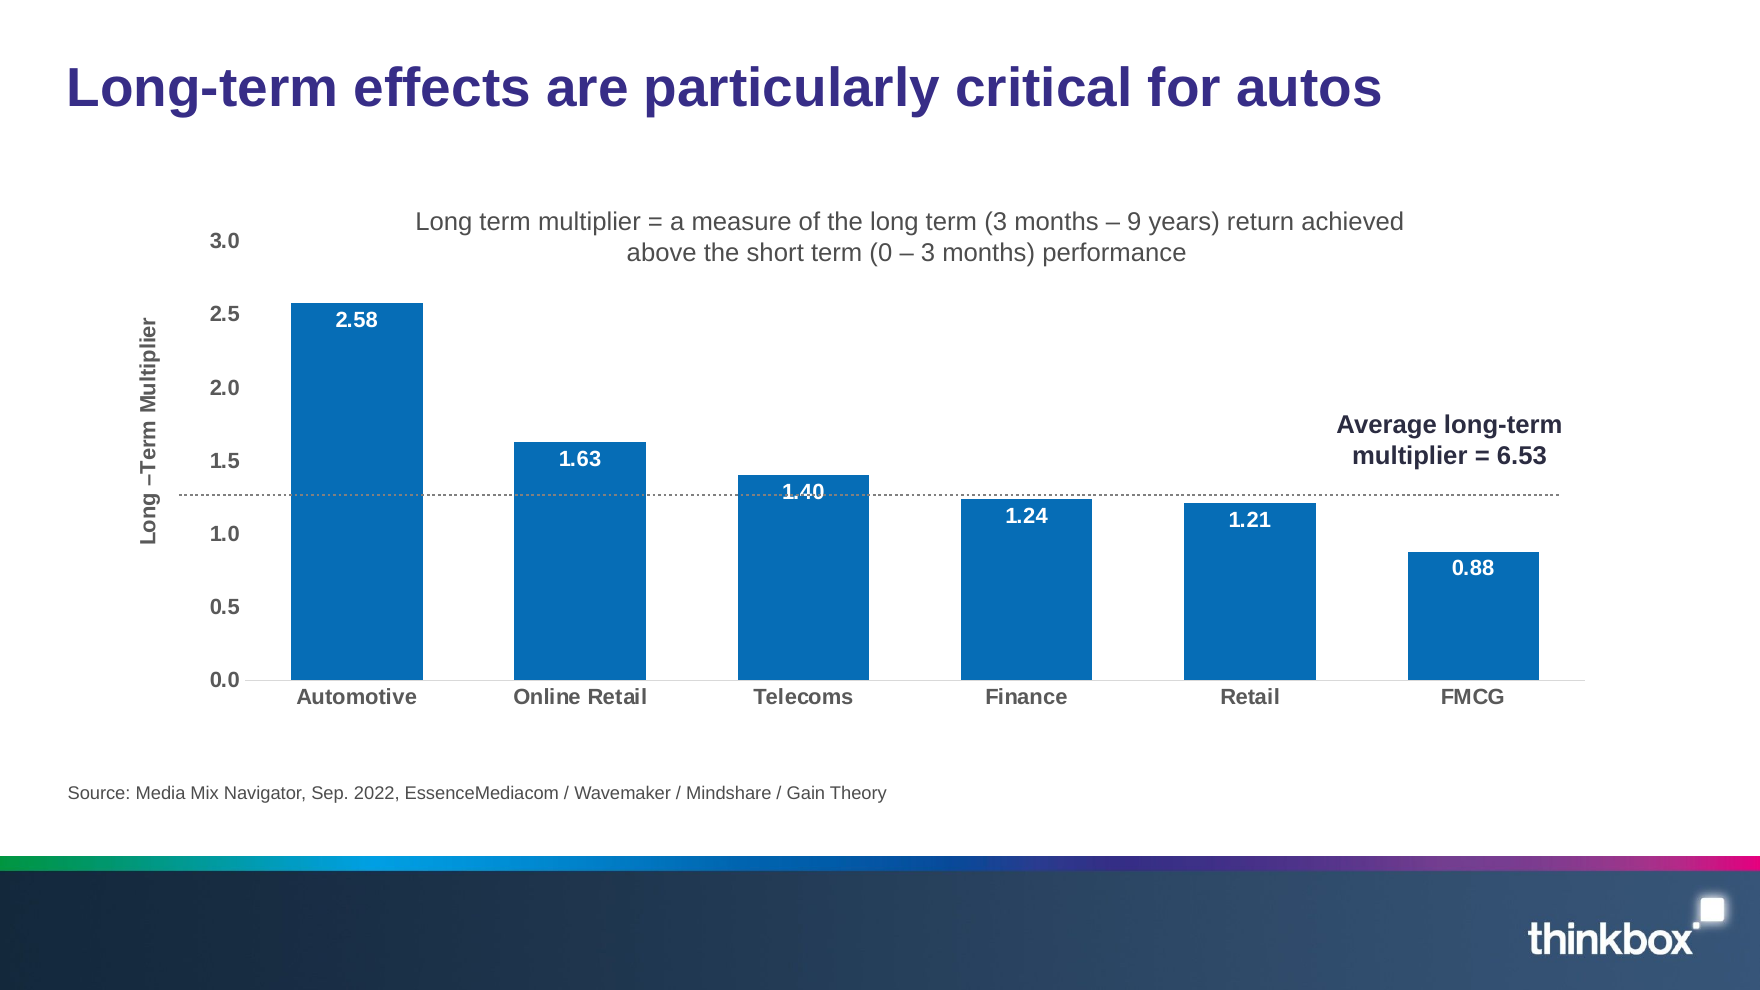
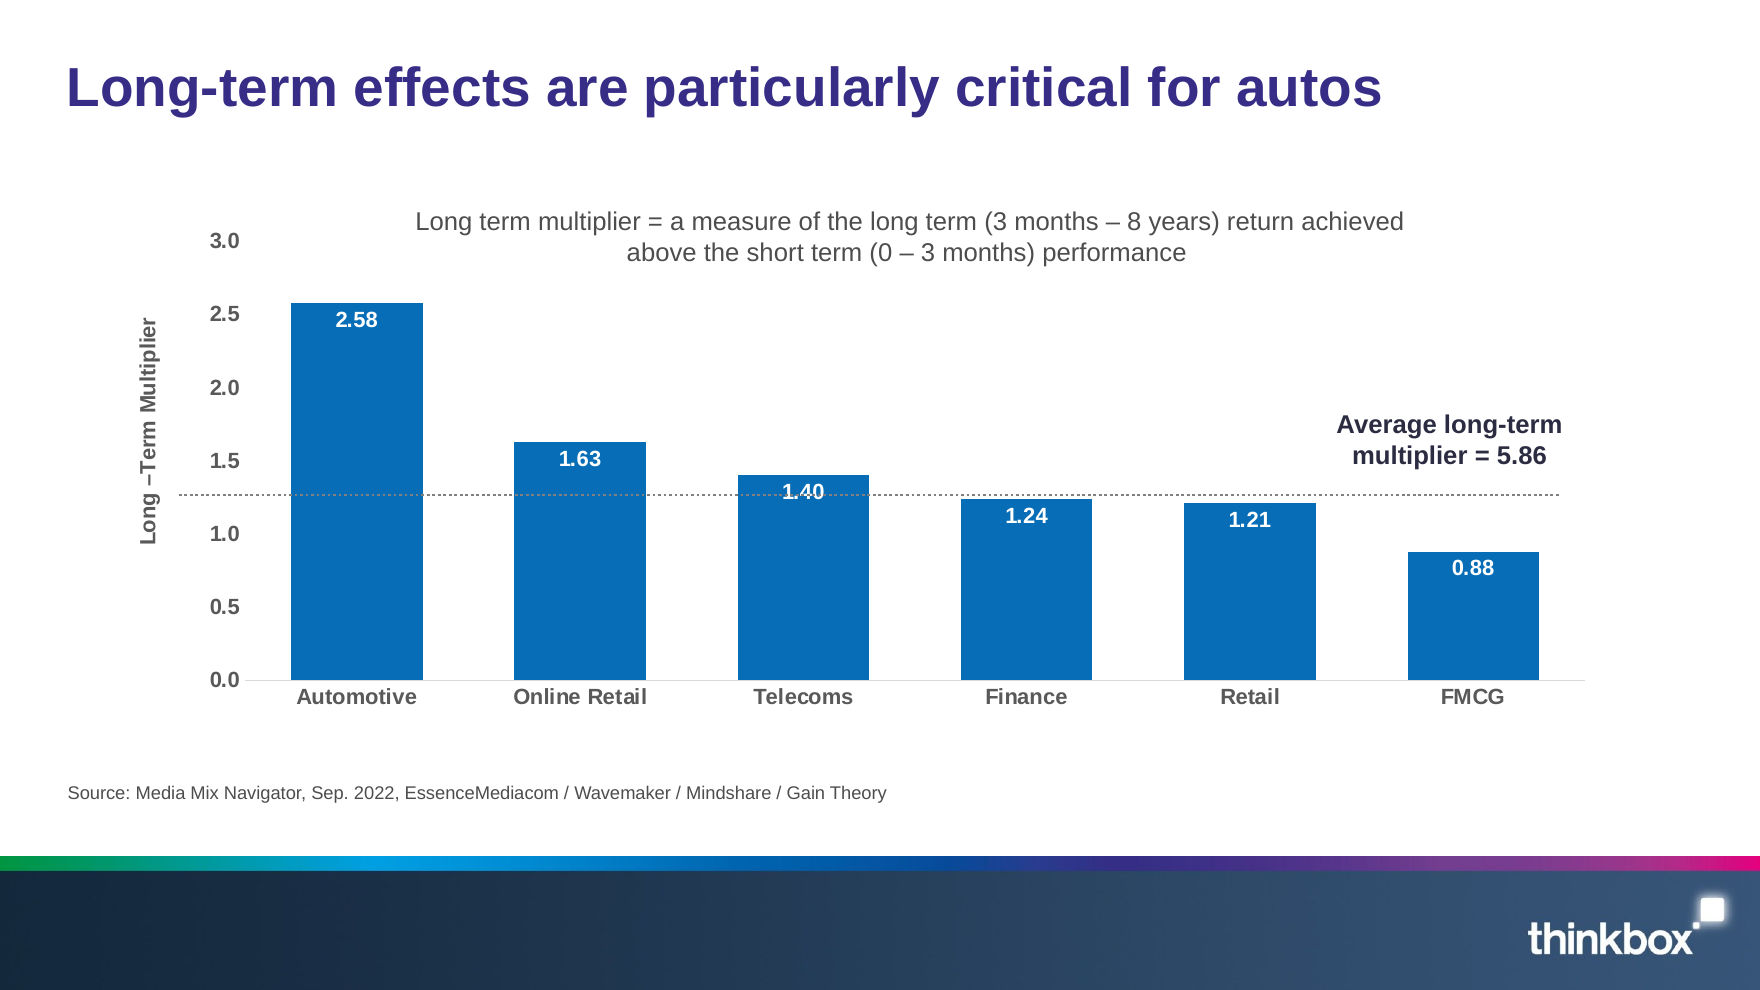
9: 9 -> 8
6.53: 6.53 -> 5.86
